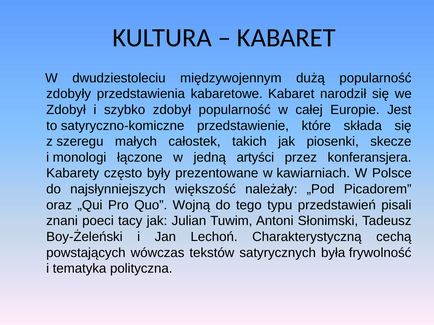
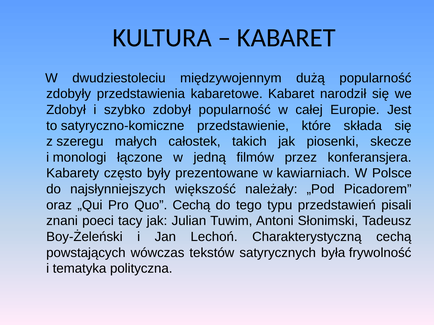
artyści: artyści -> filmów
Quo Wojną: Wojną -> Cechą
